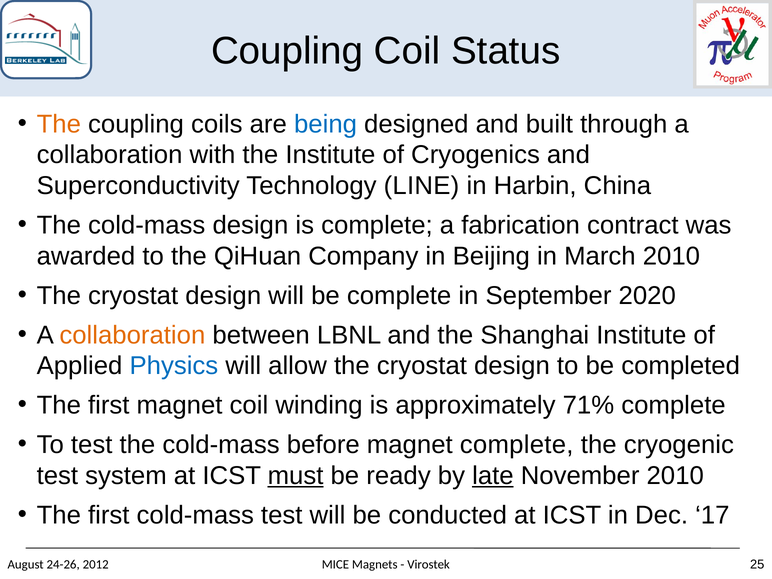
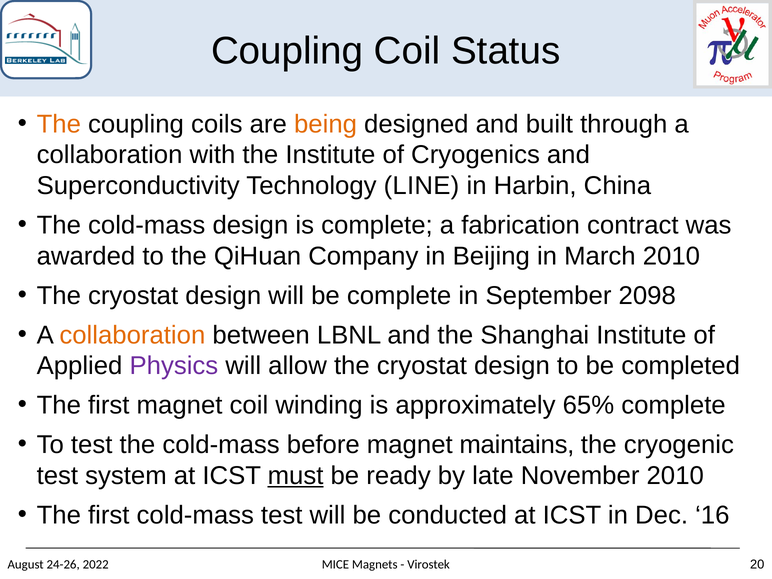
being colour: blue -> orange
2020: 2020 -> 2098
Physics colour: blue -> purple
71%: 71% -> 65%
magnet complete: complete -> maintains
late underline: present -> none
17: 17 -> 16
2012: 2012 -> 2022
25: 25 -> 20
